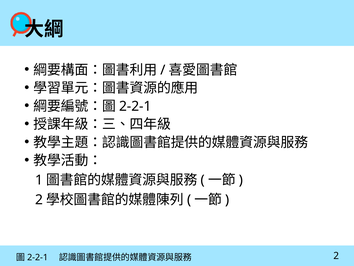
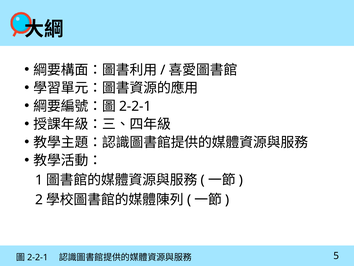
2 at (336, 255): 2 -> 5
